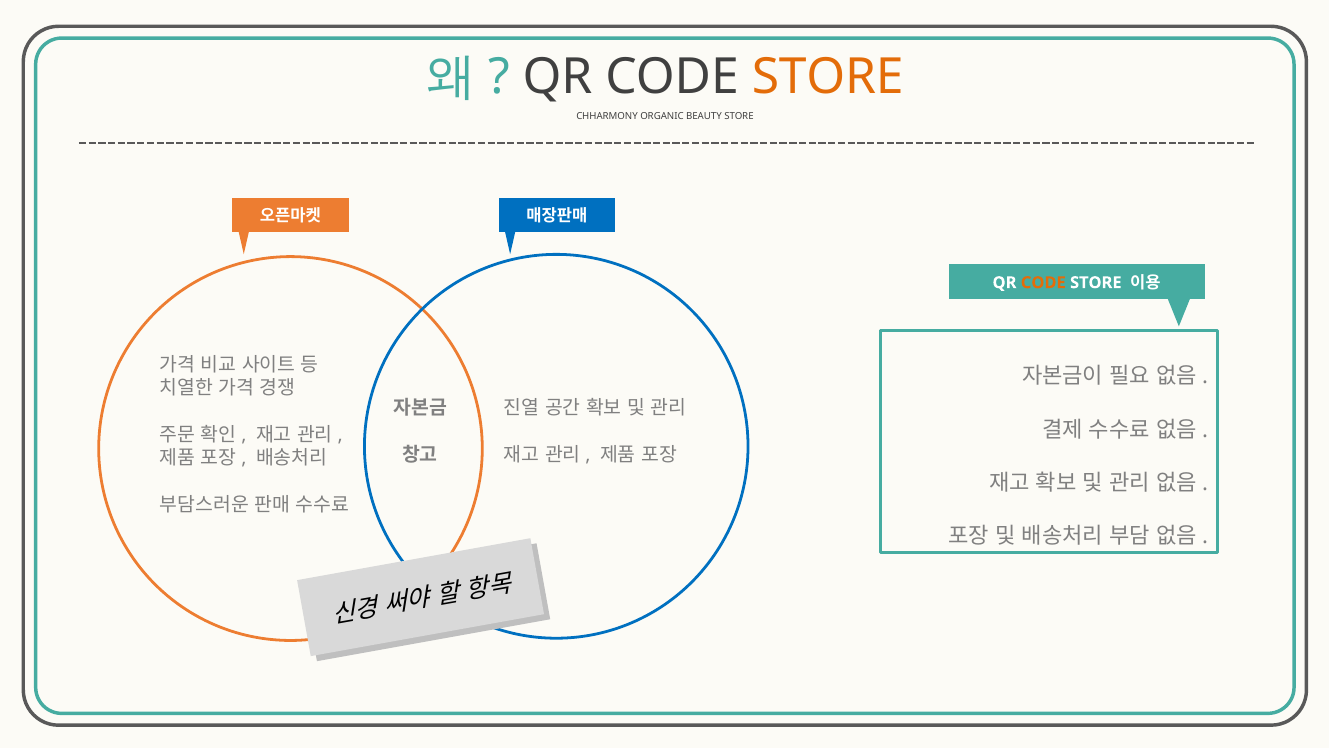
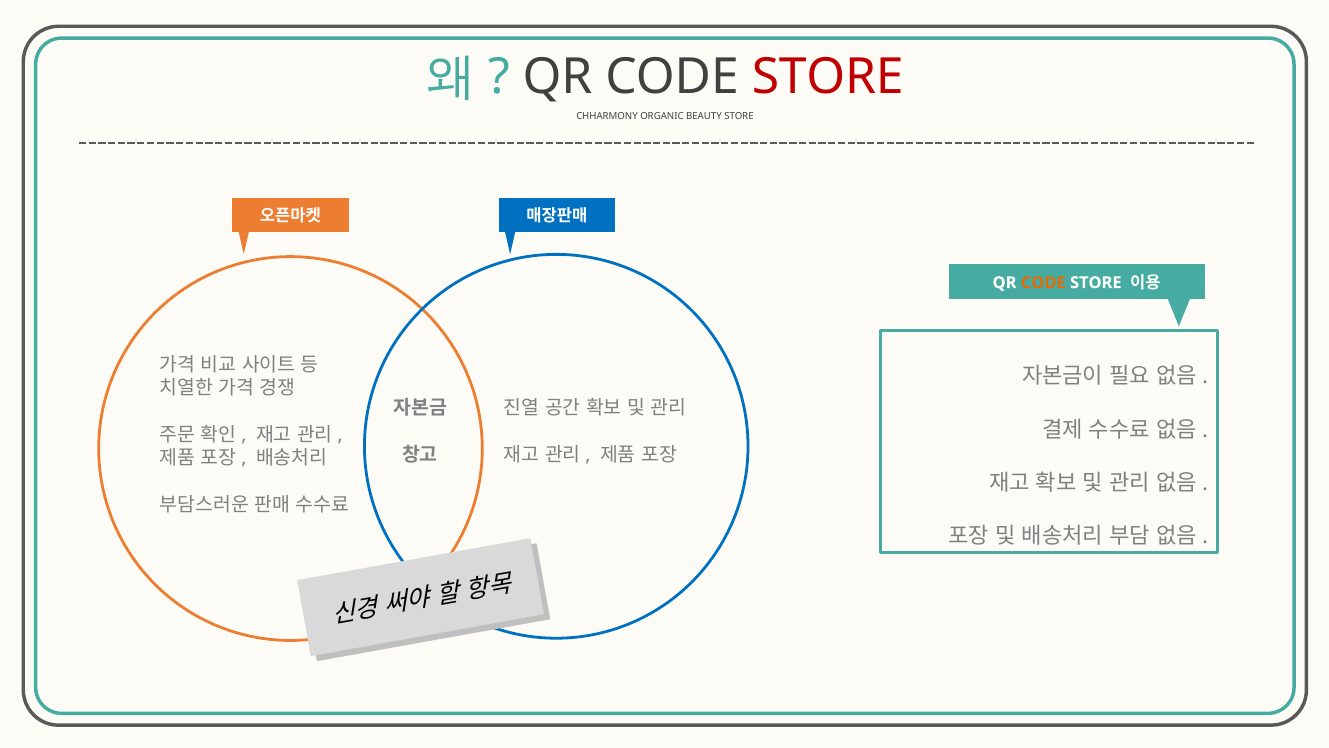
STORE at (828, 77) colour: orange -> red
